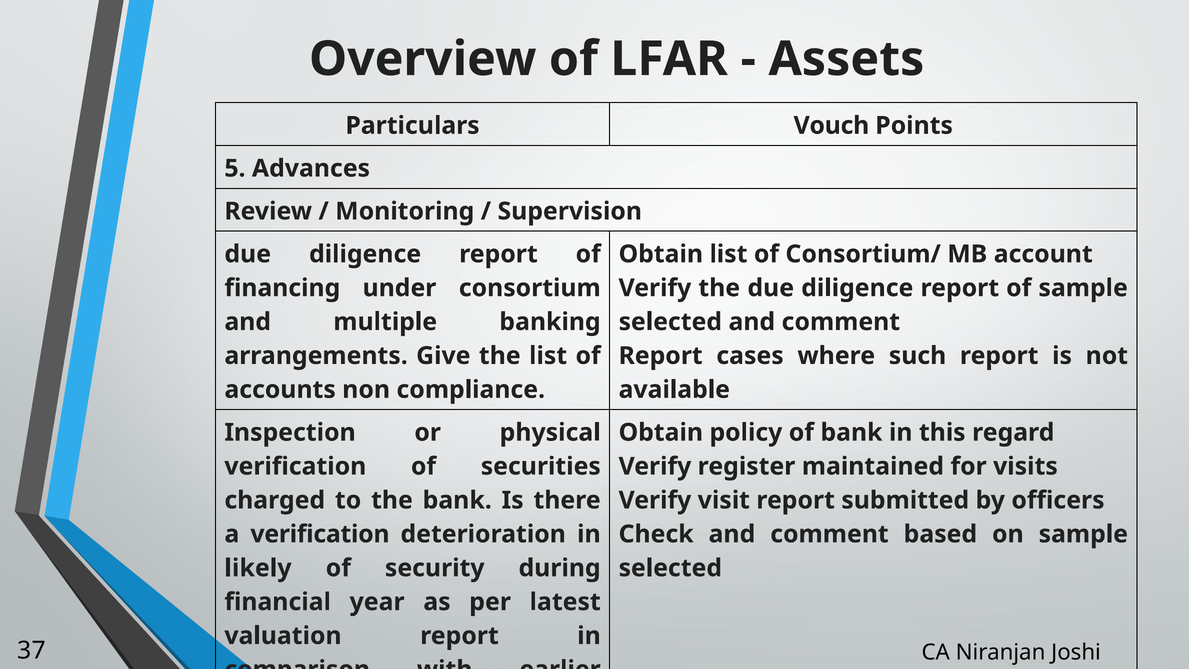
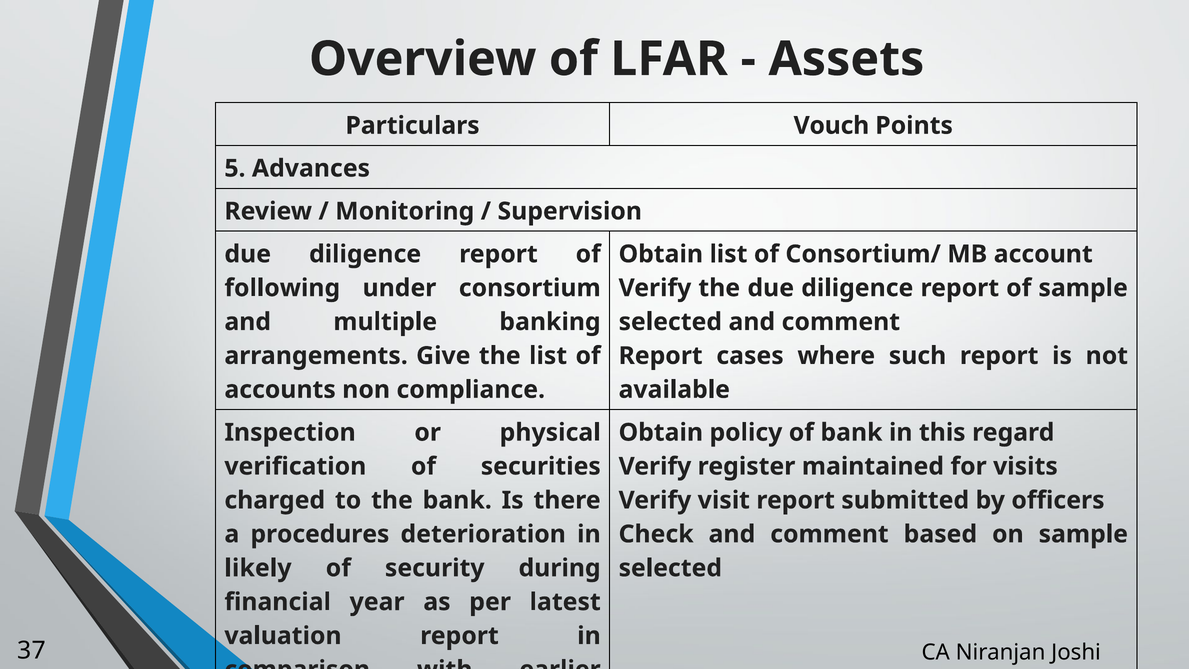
financing: financing -> following
a verification: verification -> procedures
